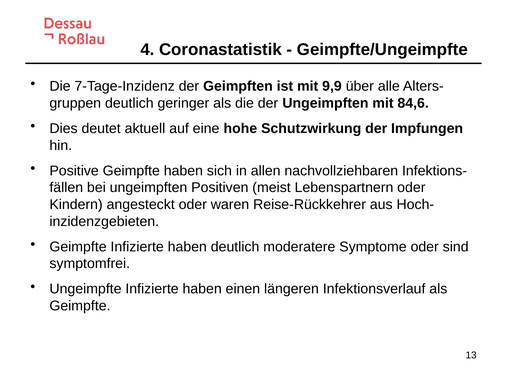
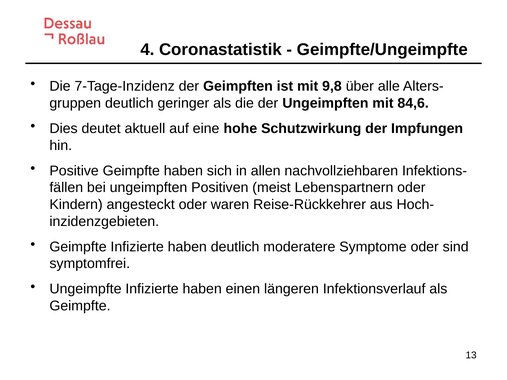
9,9: 9,9 -> 9,8
